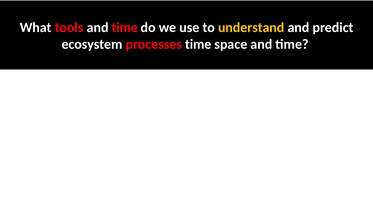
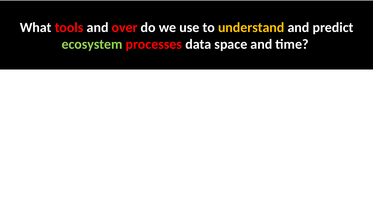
tools and time: time -> over
ecosystem colour: white -> light green
processes time: time -> data
